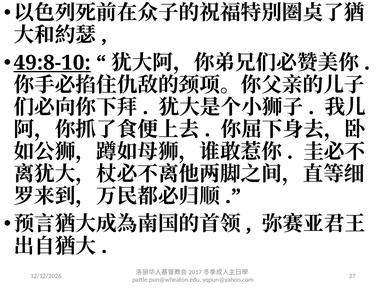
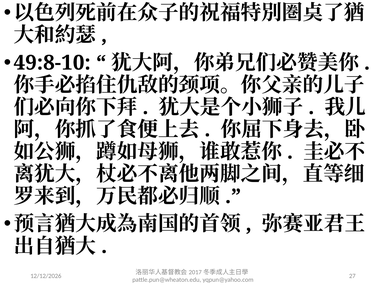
49:8-10 underline: present -> none
